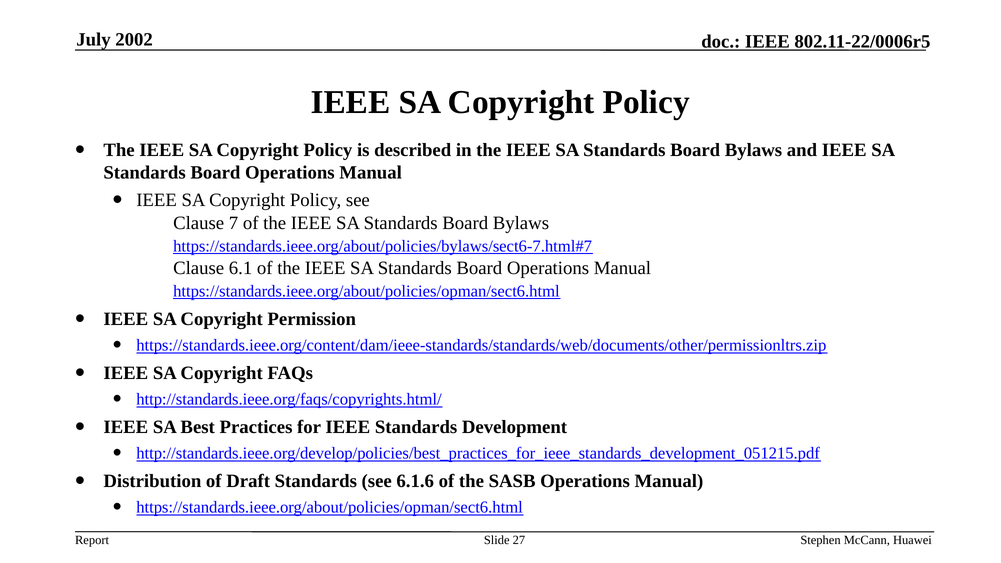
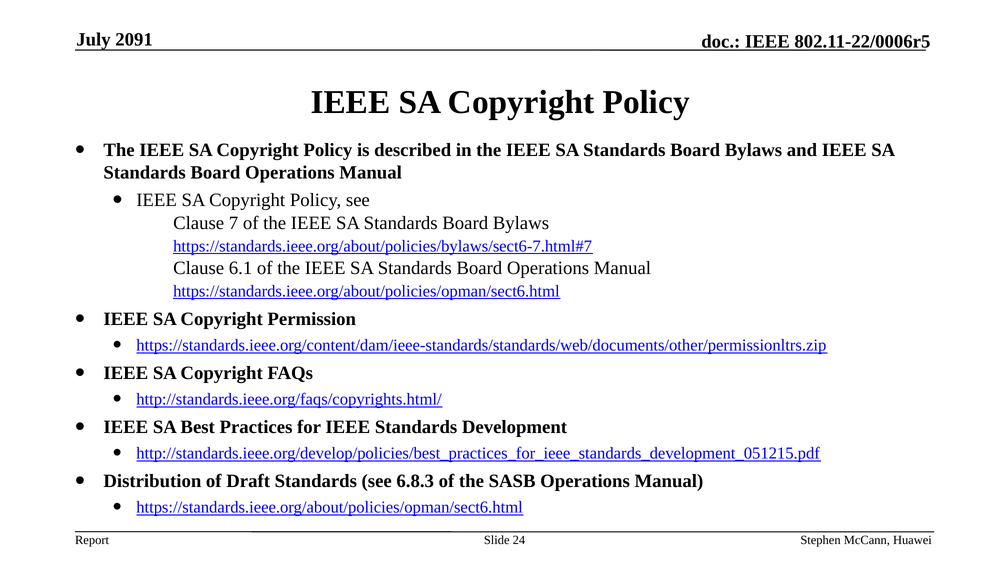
2002: 2002 -> 2091
6.1.6: 6.1.6 -> 6.8.3
27: 27 -> 24
